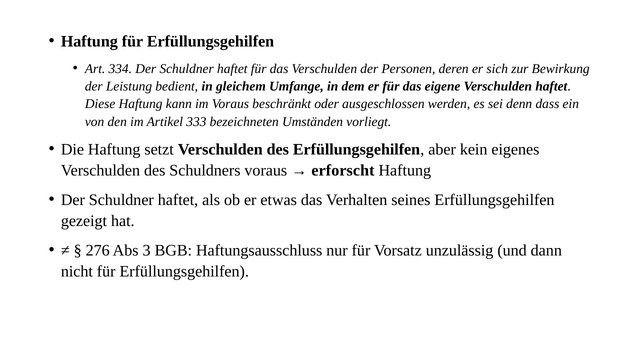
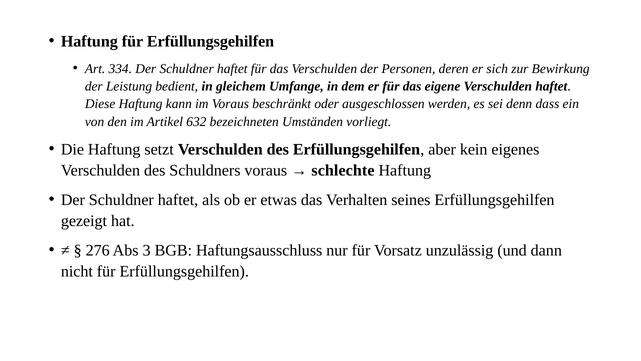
333: 333 -> 632
erforscht: erforscht -> schlechte
